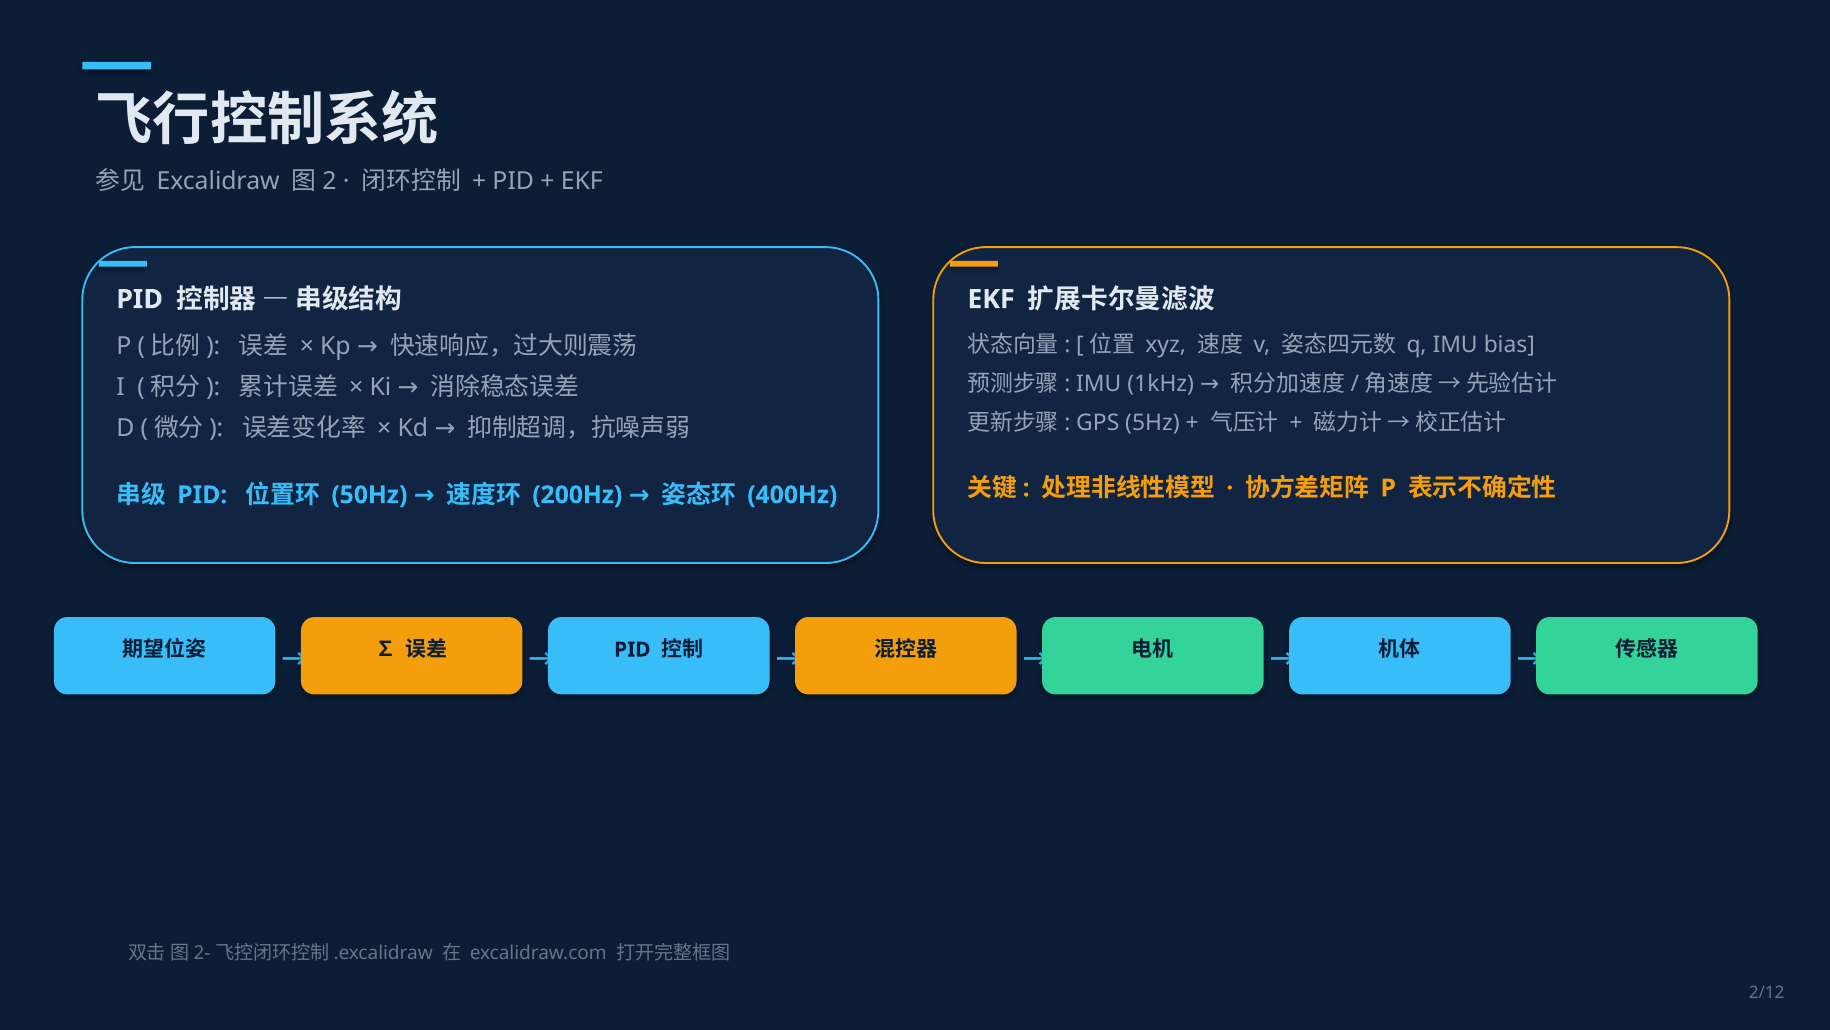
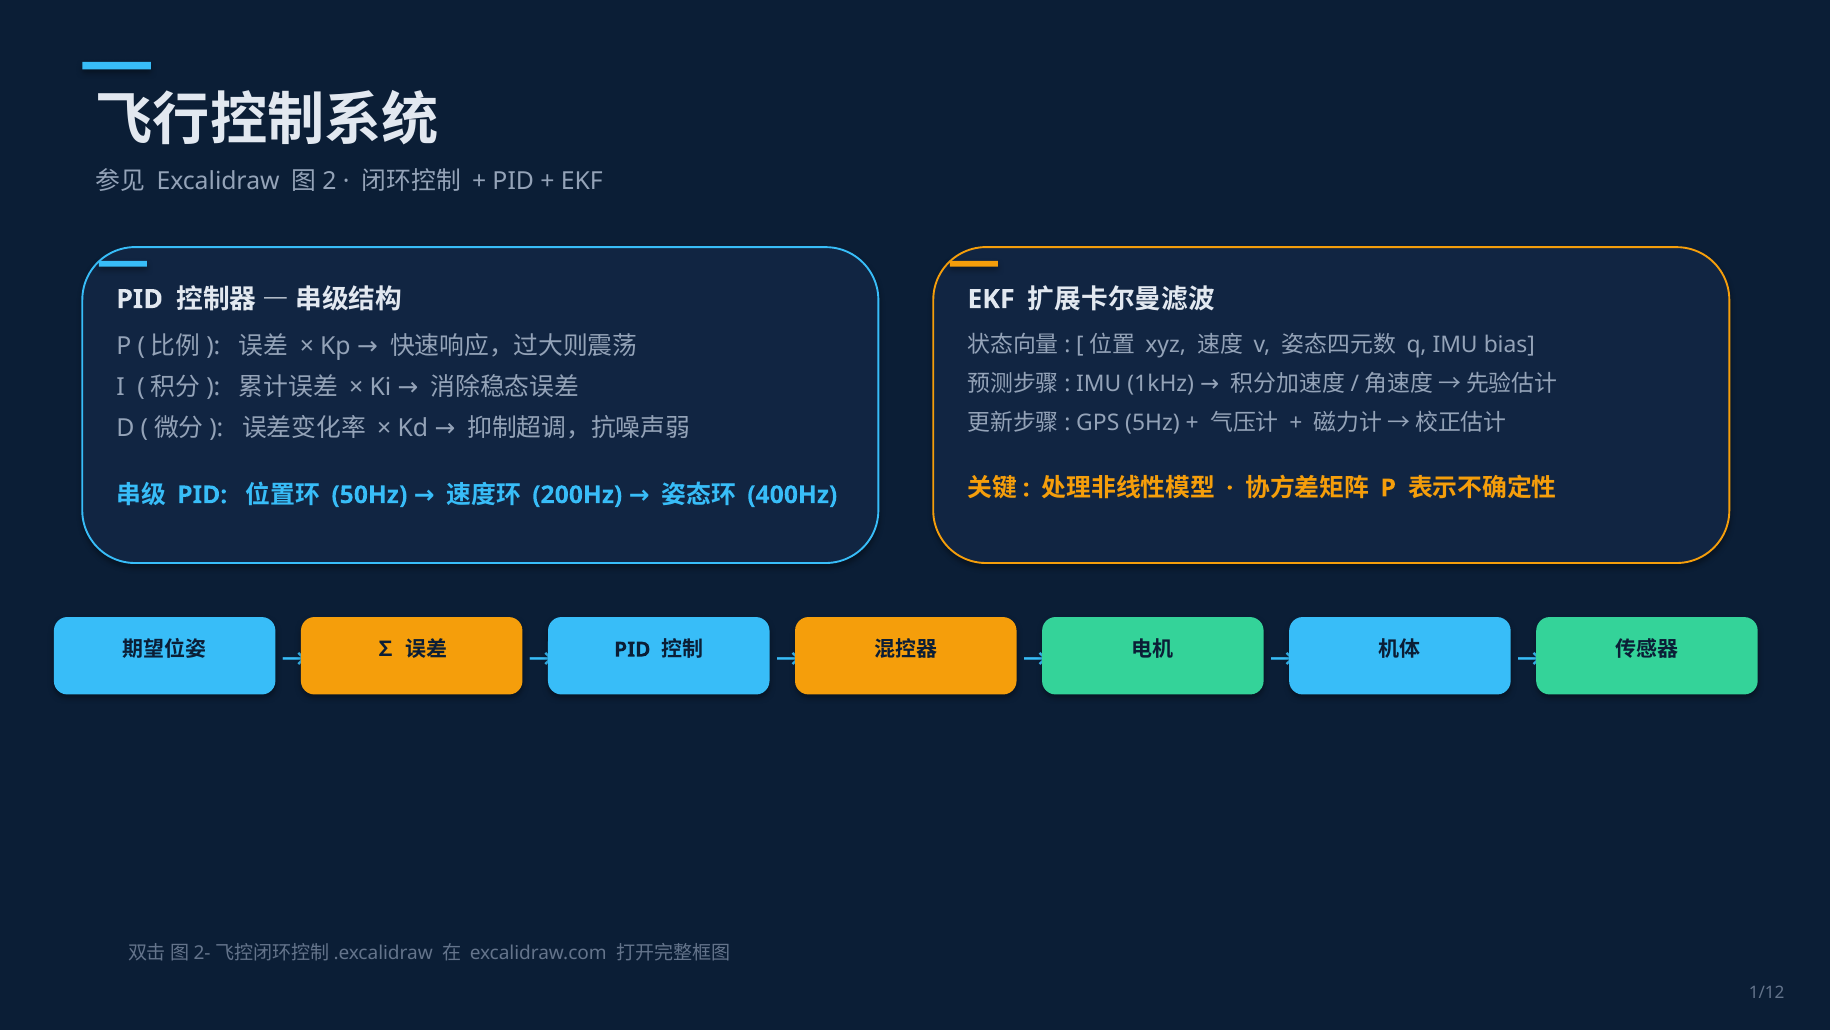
2/12: 2/12 -> 1/12
